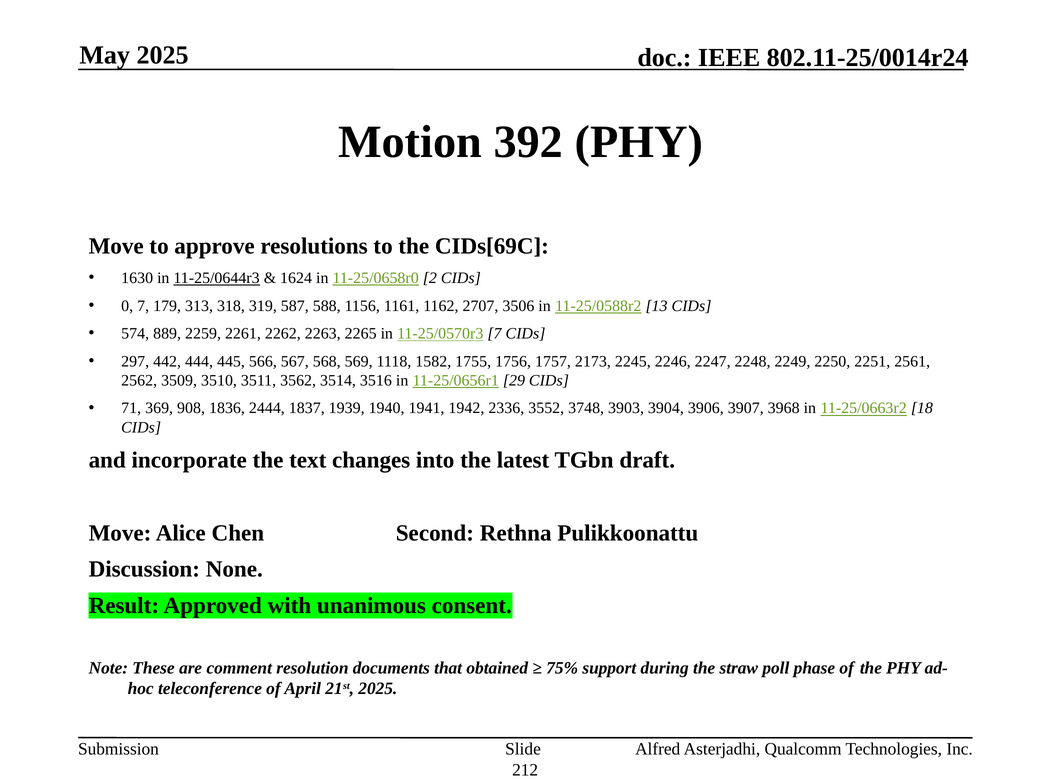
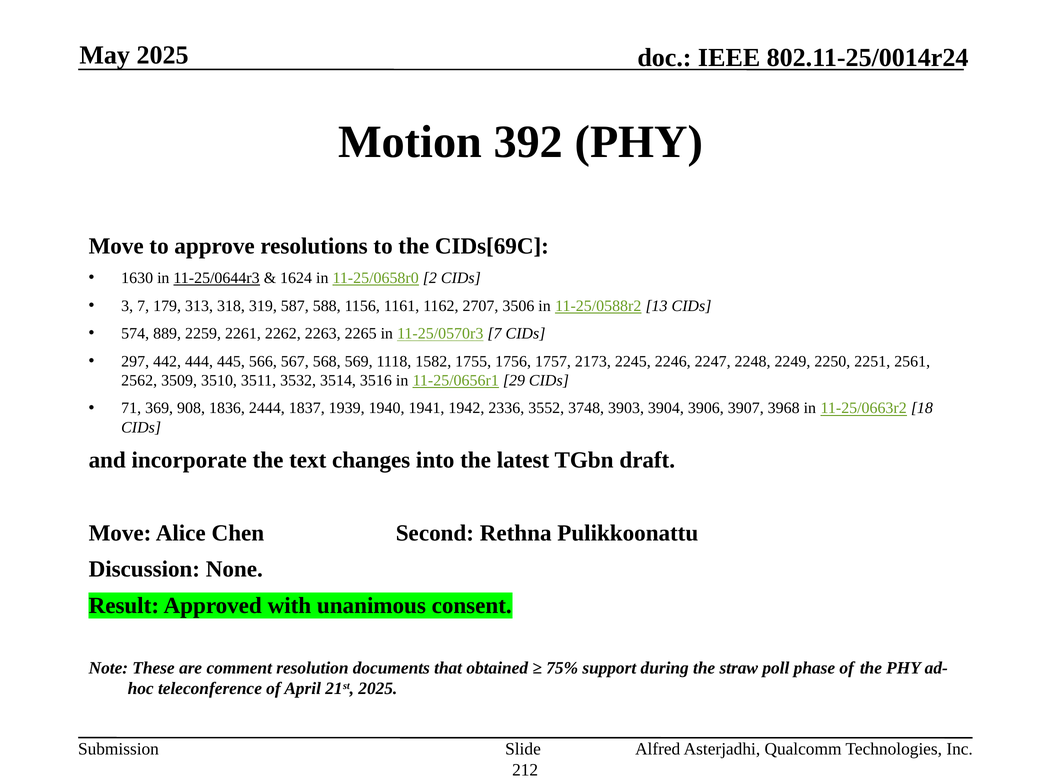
0: 0 -> 3
3562: 3562 -> 3532
